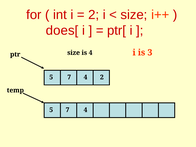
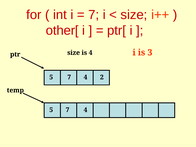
2 at (94, 15): 2 -> 7
does[: does[ -> other[
